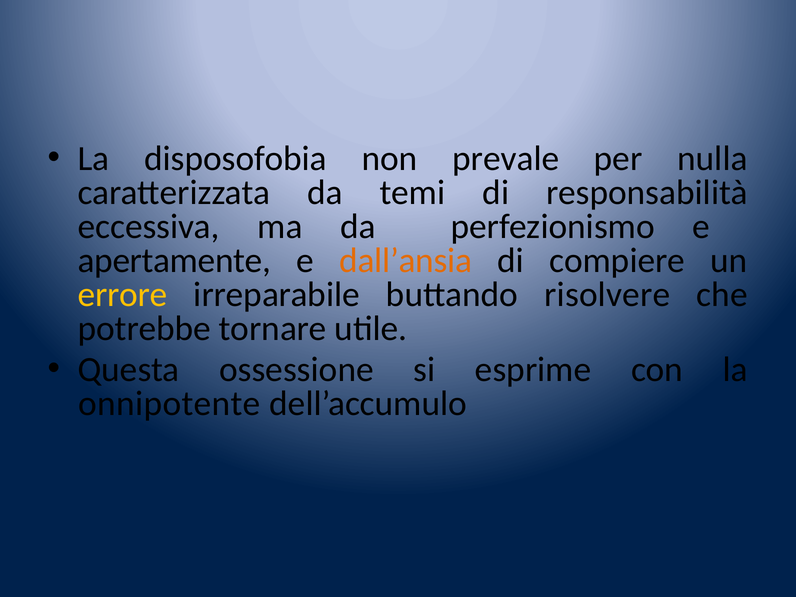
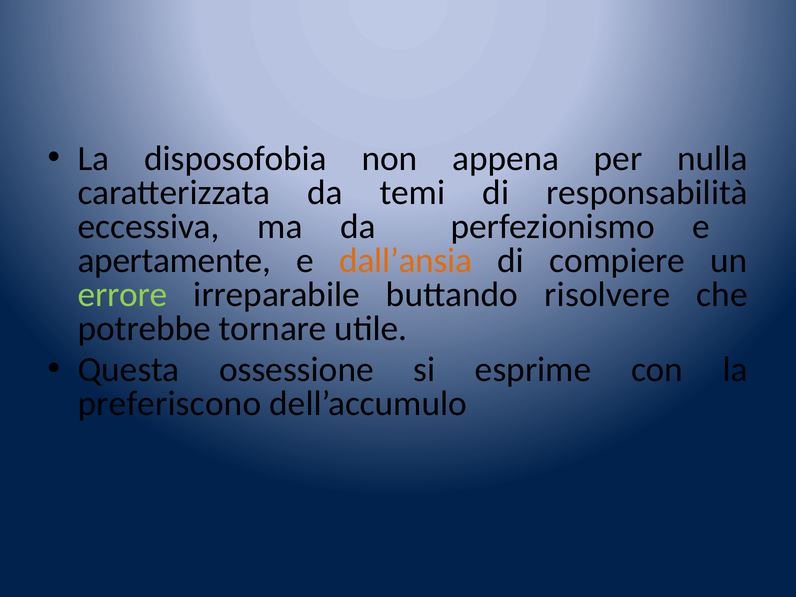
prevale: prevale -> appena
errore colour: yellow -> light green
onnipotente: onnipotente -> preferiscono
